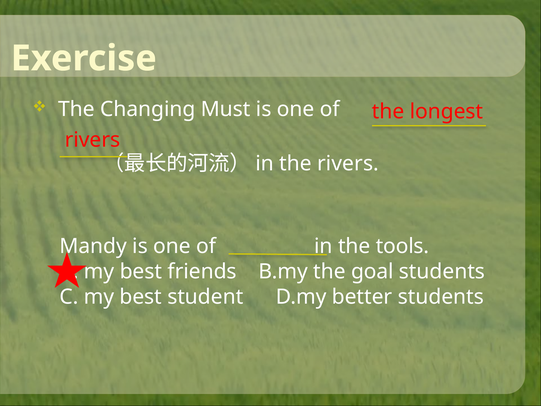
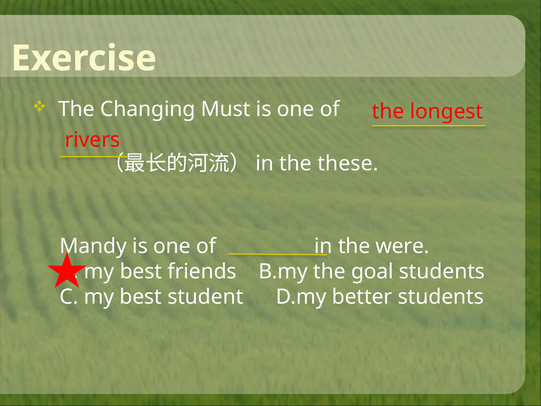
the rivers: rivers -> these
tools: tools -> were
